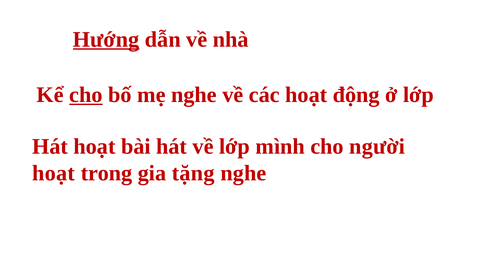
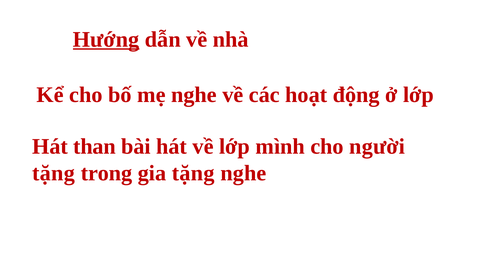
cho at (86, 95) underline: present -> none
Hát hoạt: hoạt -> than
hoạt at (54, 173): hoạt -> tặng
